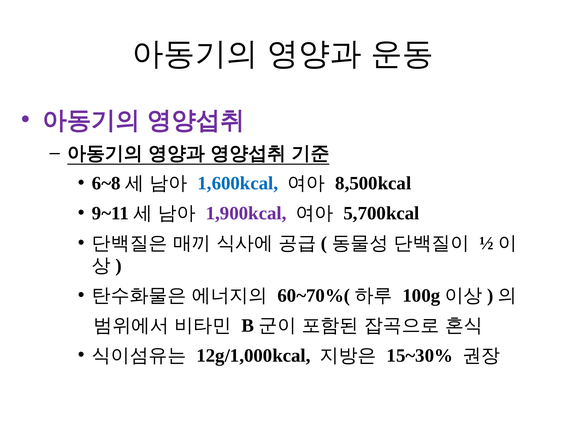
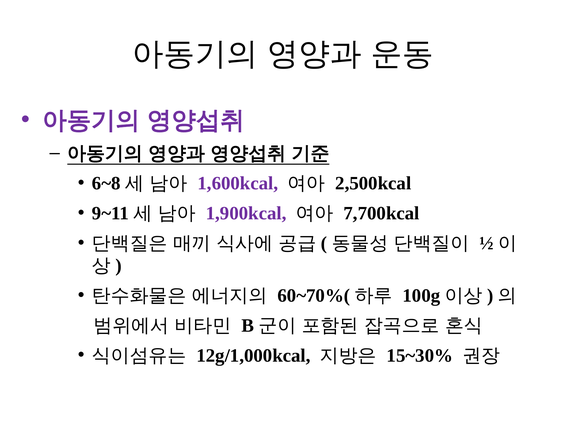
1,600kcal colour: blue -> purple
8,500kcal: 8,500kcal -> 2,500kcal
5,700kcal: 5,700kcal -> 7,700kcal
